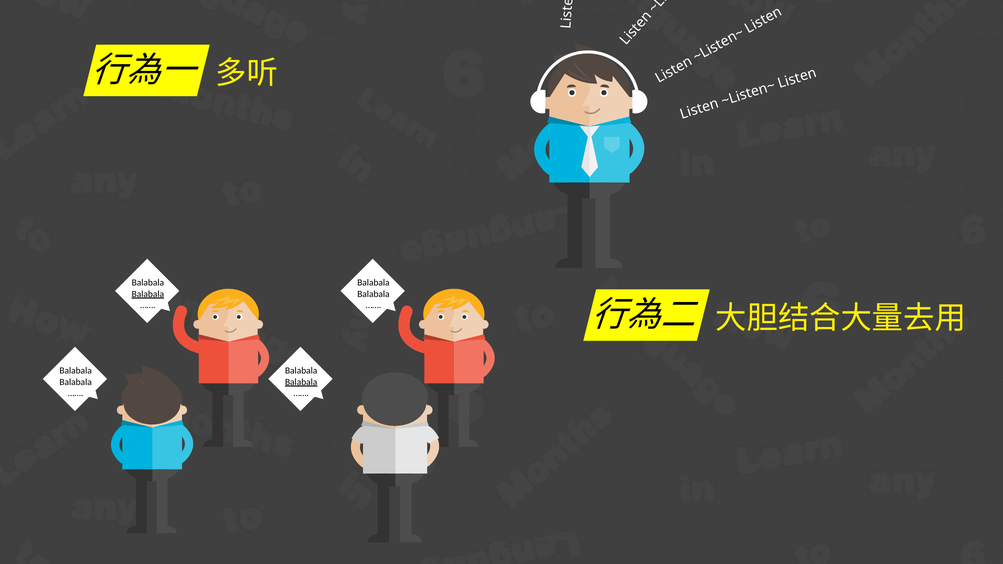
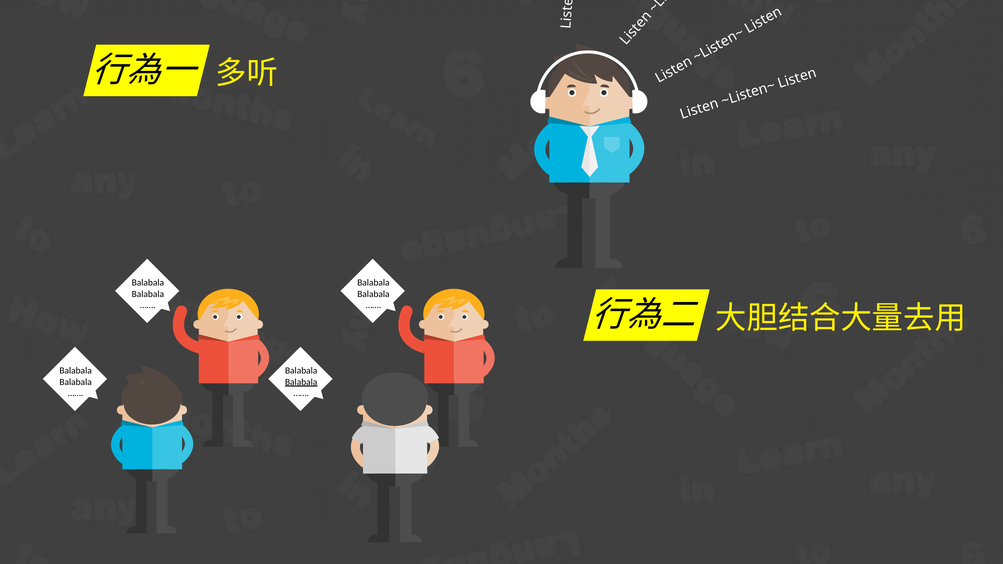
Balabala at (148, 294) underline: present -> none
